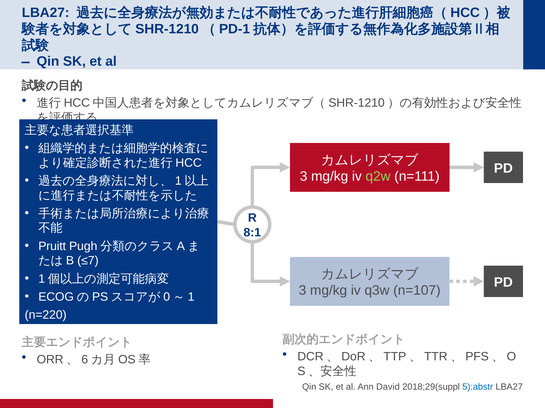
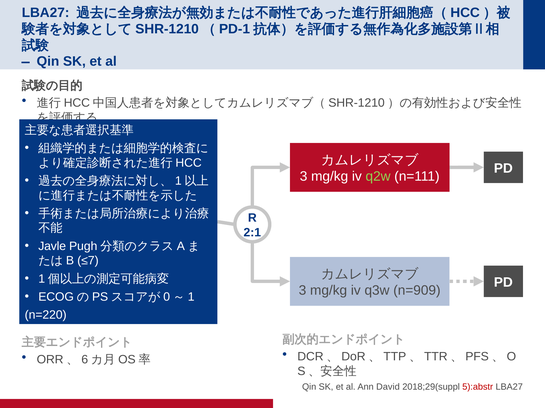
8:1: 8:1 -> 2:1
Pruitt: Pruitt -> Javle
n=107: n=107 -> n=909
5):abstr colour: blue -> red
